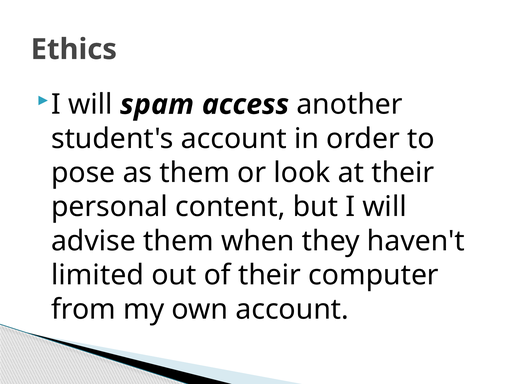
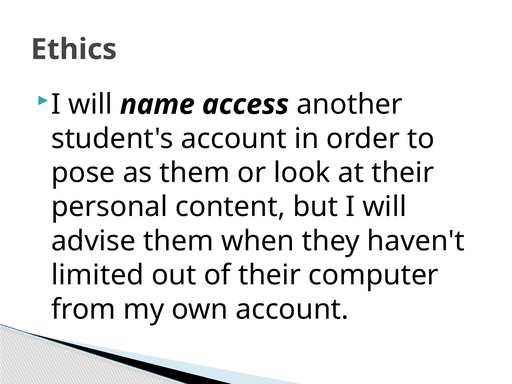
spam: spam -> name
